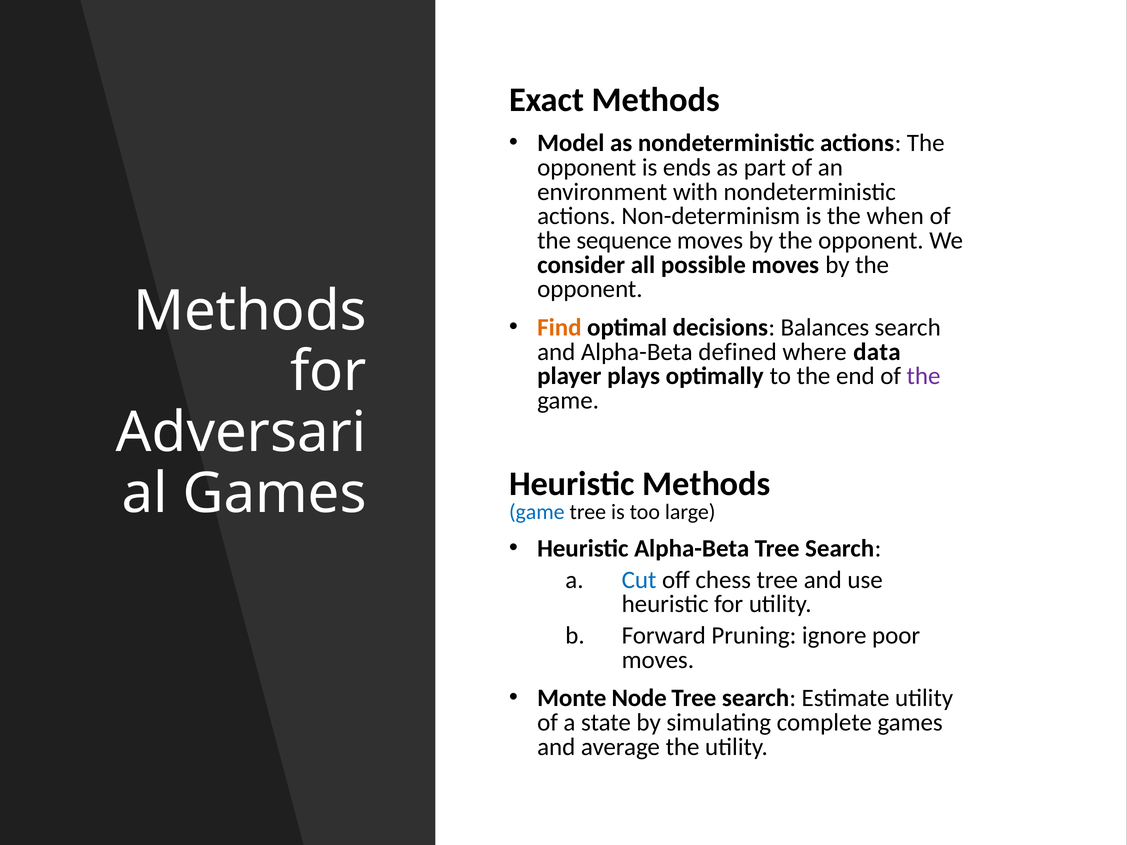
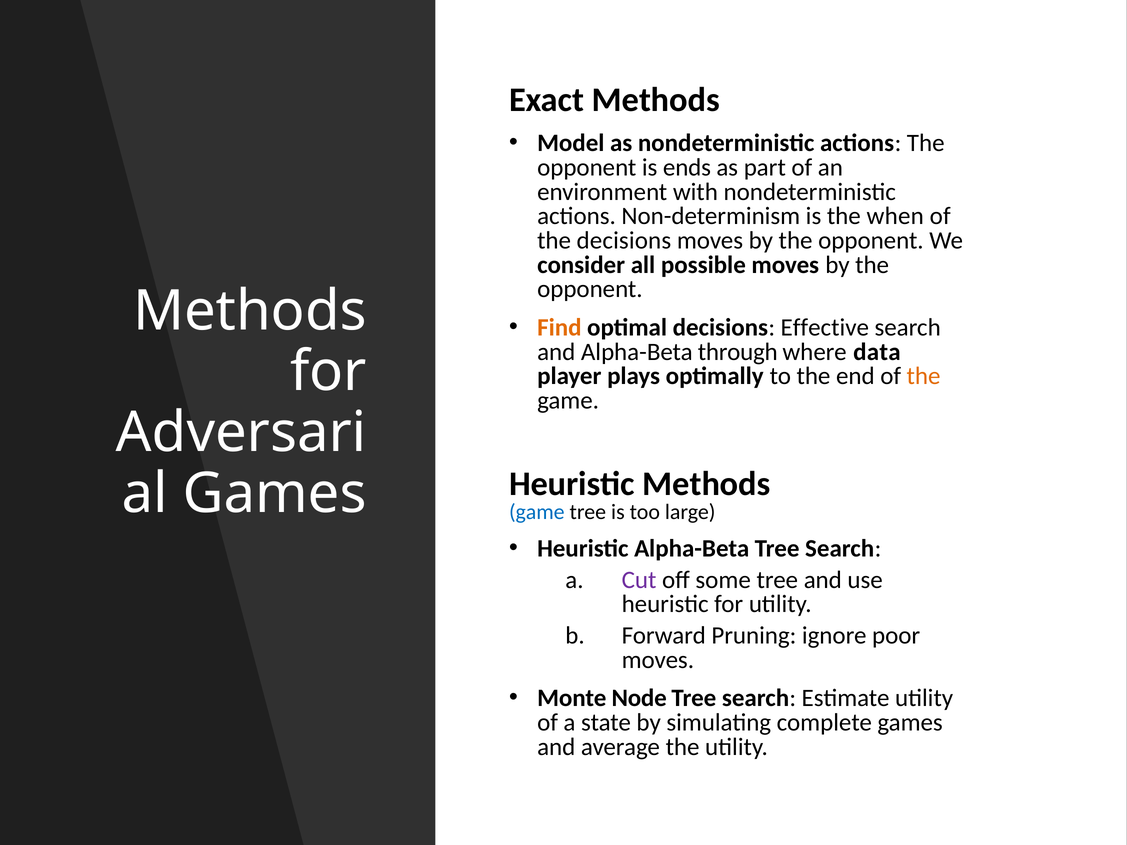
the sequence: sequence -> decisions
Balances: Balances -> Effective
defined: defined -> through
the at (924, 376) colour: purple -> orange
Cut colour: blue -> purple
chess: chess -> some
